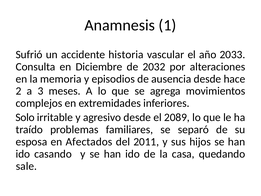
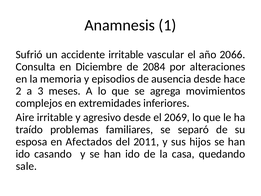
accidente historia: historia -> irritable
2033: 2033 -> 2066
2032: 2032 -> 2084
Solo: Solo -> Aire
2089: 2089 -> 2069
